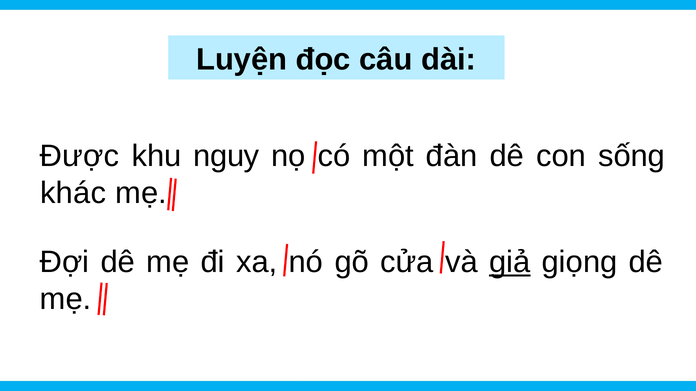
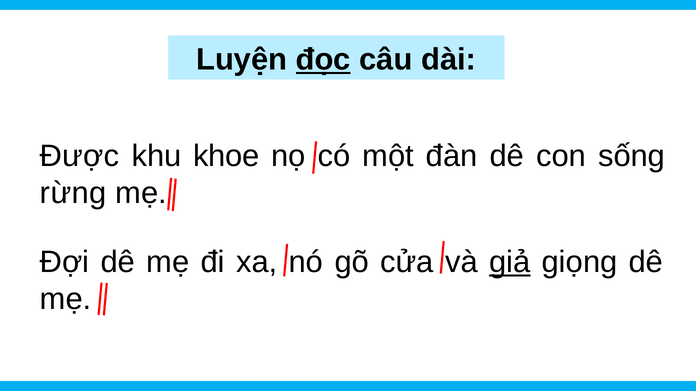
đọc underline: none -> present
nguy: nguy -> khoe
khác: khác -> rừng
